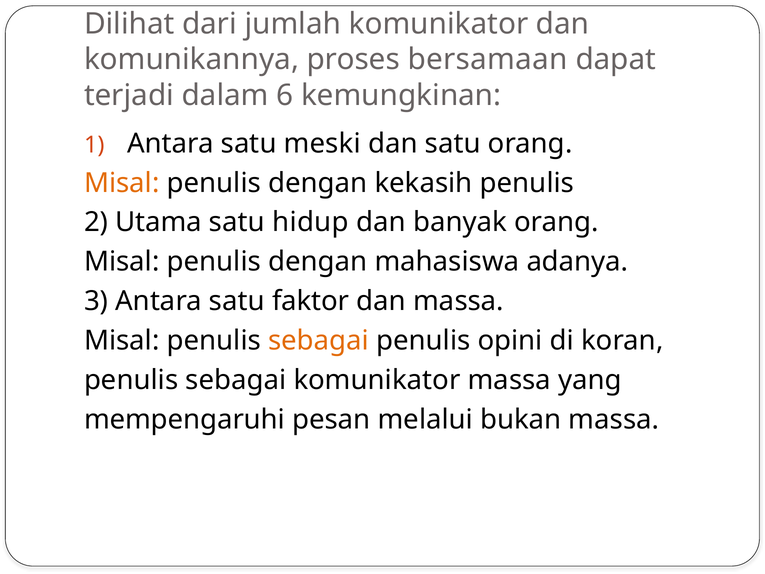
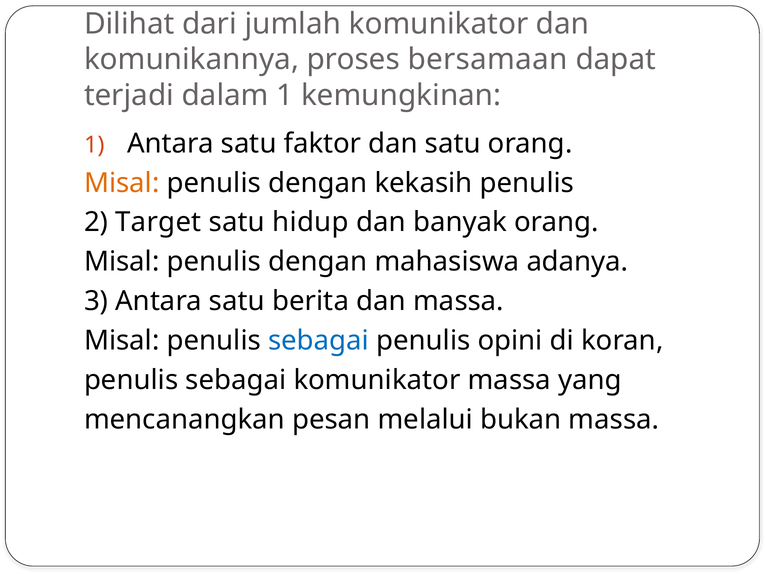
dalam 6: 6 -> 1
meski: meski -> faktor
Utama: Utama -> Target
faktor: faktor -> berita
sebagai at (319, 340) colour: orange -> blue
mempengaruhi: mempengaruhi -> mencanangkan
